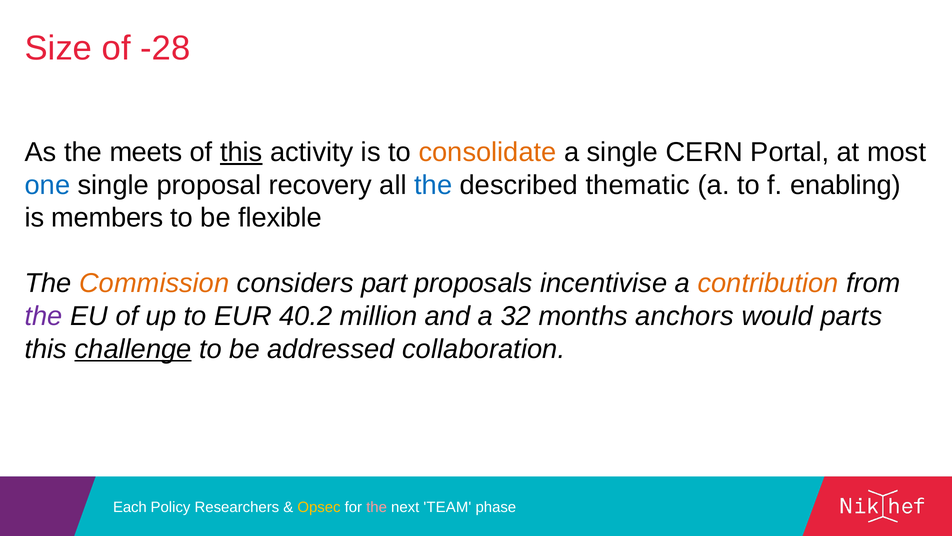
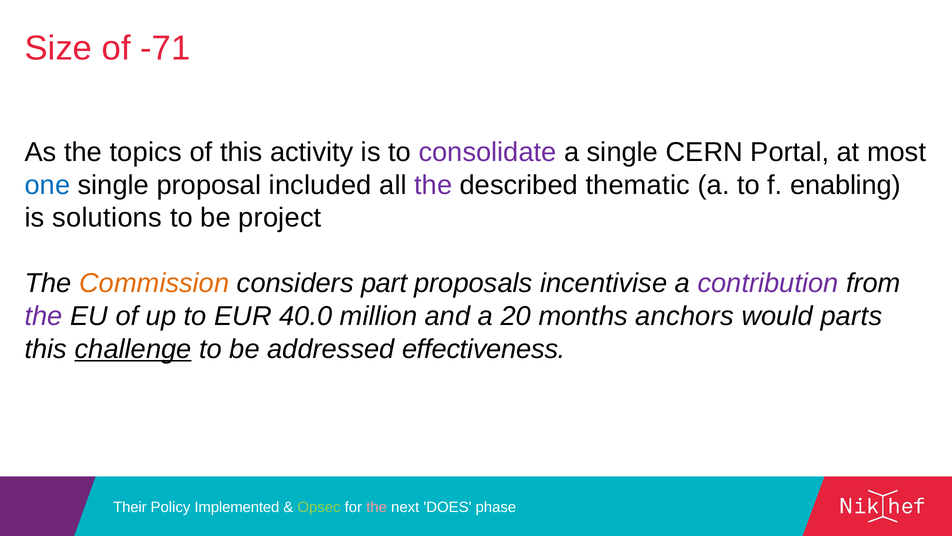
-28: -28 -> -71
meets: meets -> topics
this at (241, 152) underline: present -> none
consolidate colour: orange -> purple
recovery: recovery -> included
the at (433, 185) colour: blue -> purple
members: members -> solutions
flexible: flexible -> project
contribution colour: orange -> purple
40.2: 40.2 -> 40.0
32: 32 -> 20
collaboration: collaboration -> effectiveness
Each: Each -> Their
Researchers: Researchers -> Implemented
Opsec colour: yellow -> light green
TEAM: TEAM -> DOES
